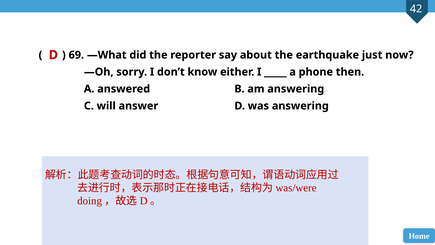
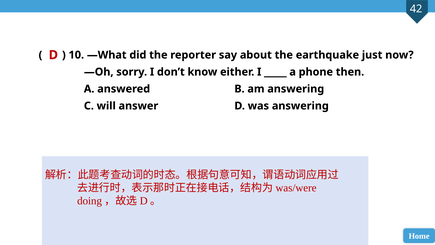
69: 69 -> 10
